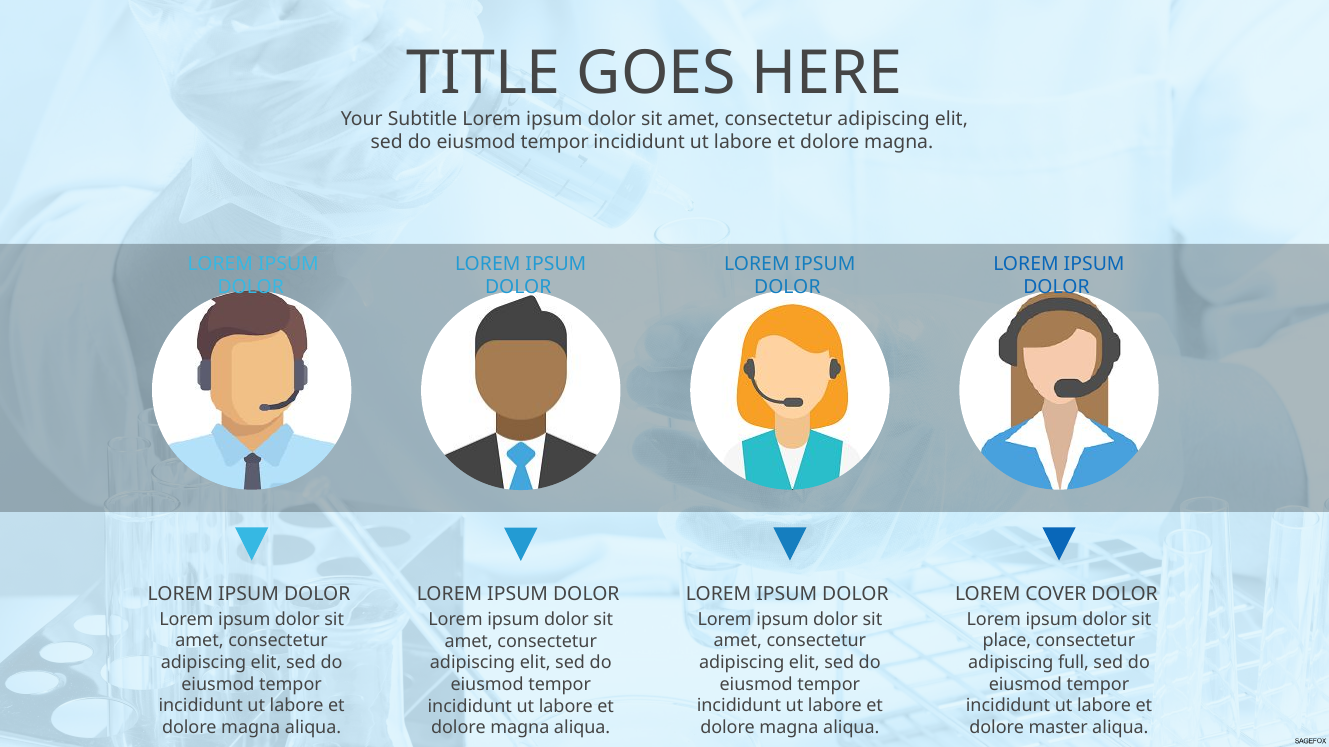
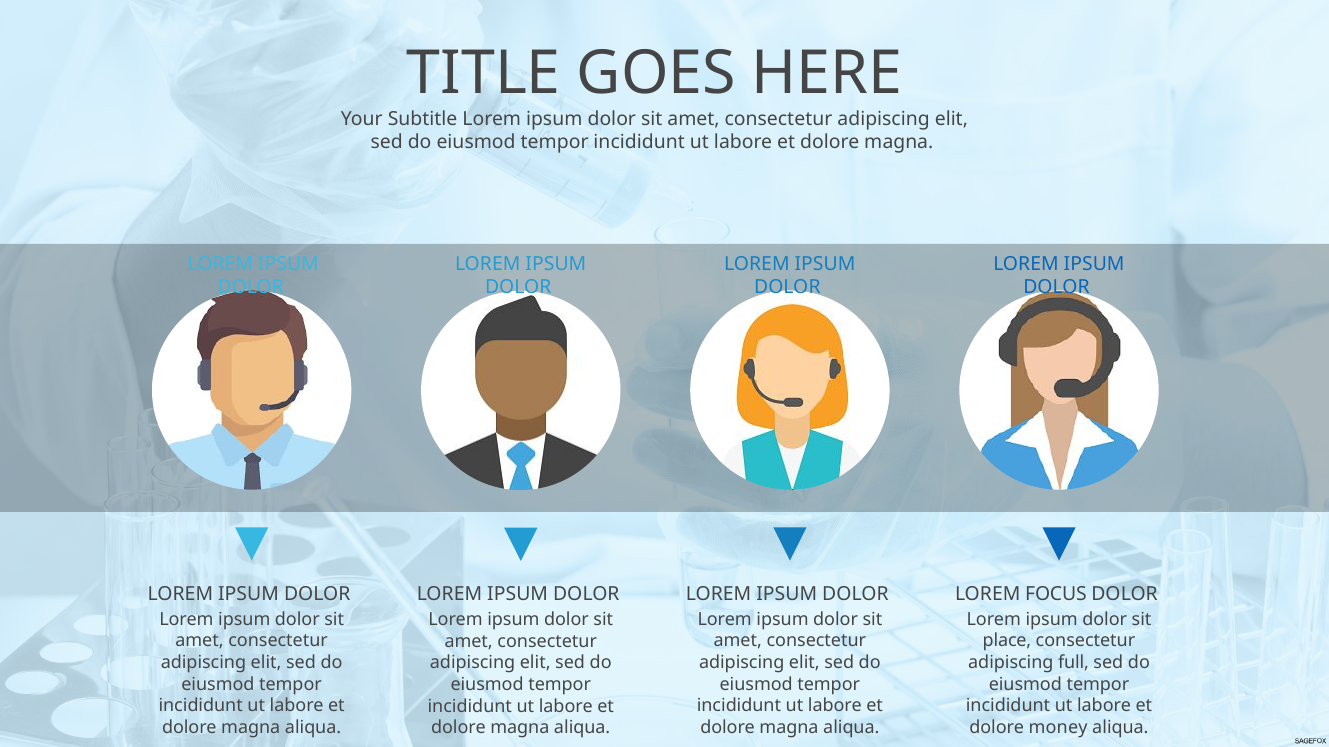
COVER: COVER -> FOCUS
master: master -> money
